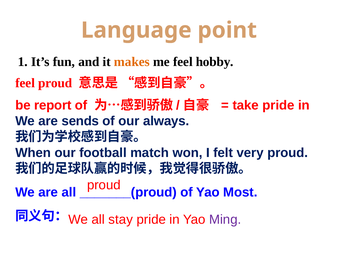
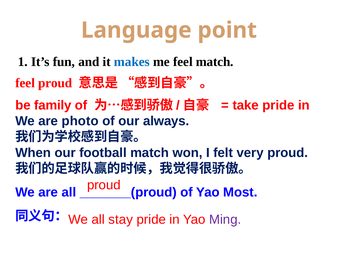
makes colour: orange -> blue
feel hobby: hobby -> match
report: report -> family
sends: sends -> photo
